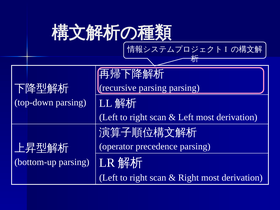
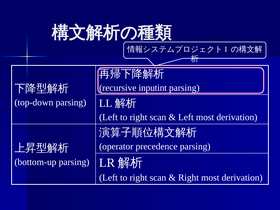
recursive parsing: parsing -> inputint
